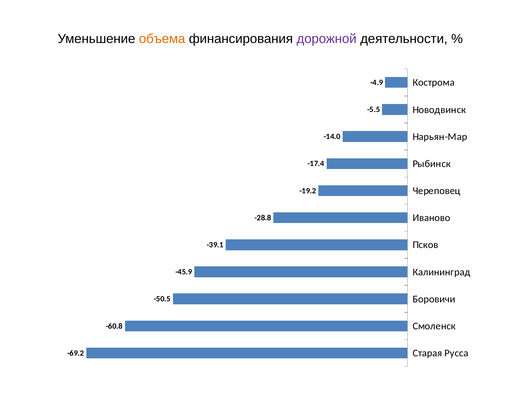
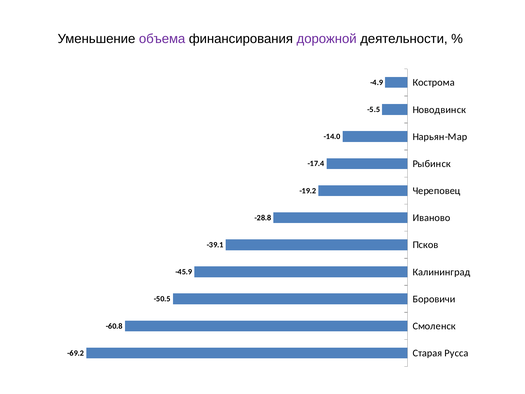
объема colour: orange -> purple
